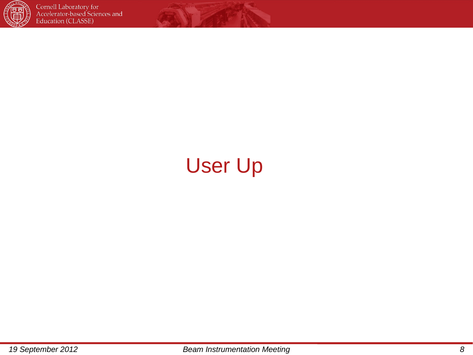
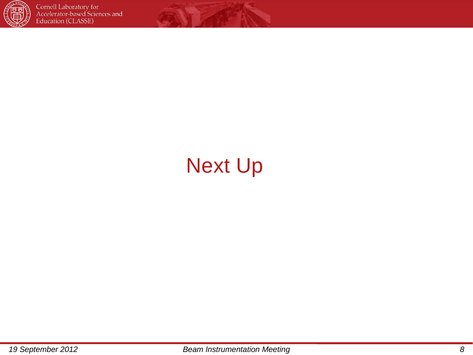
User: User -> Next
